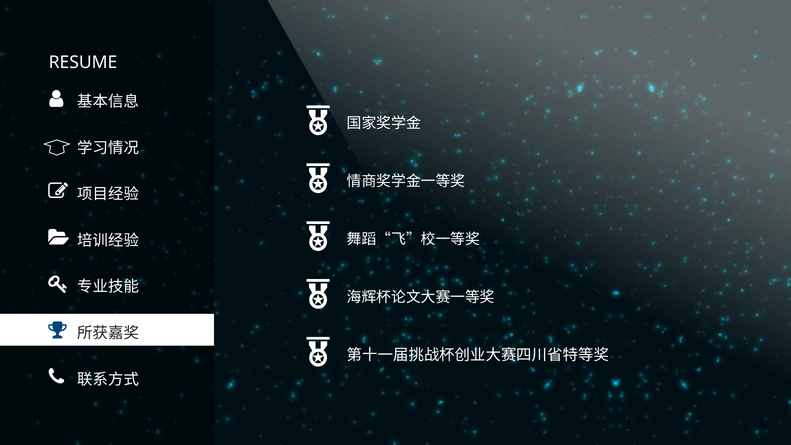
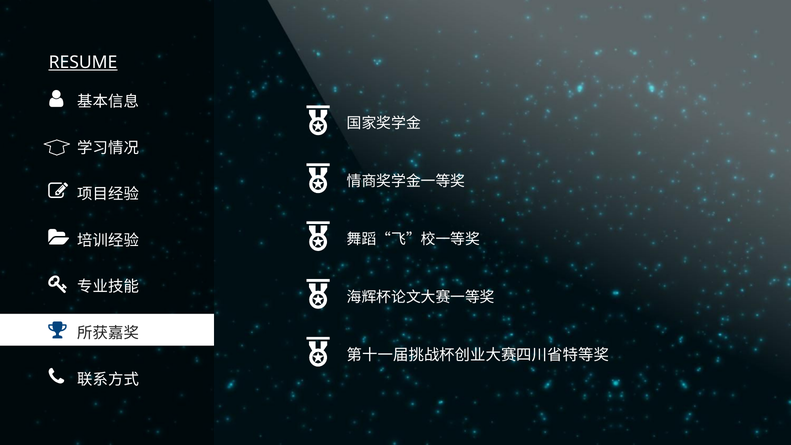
RESUME underline: none -> present
